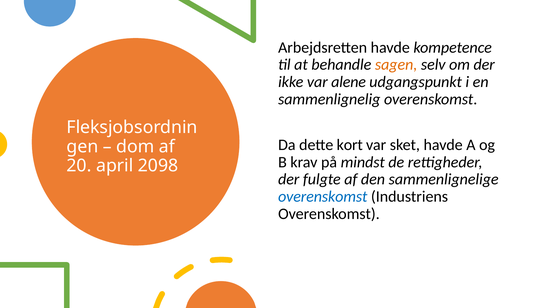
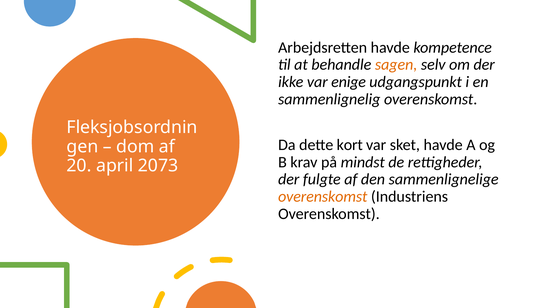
alene: alene -> enige
2098: 2098 -> 2073
overenskomst at (323, 197) colour: blue -> orange
